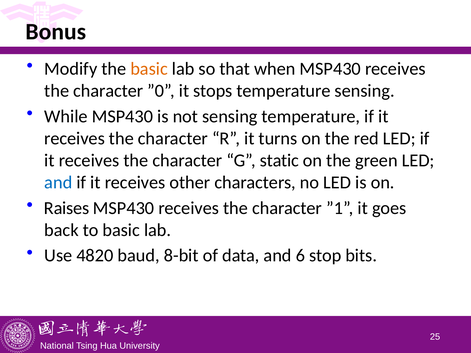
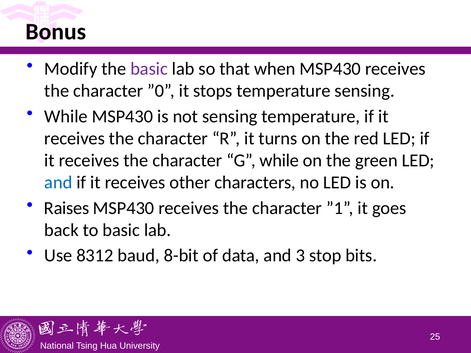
basic at (149, 69) colour: orange -> purple
G static: static -> while
4820: 4820 -> 8312
6: 6 -> 3
